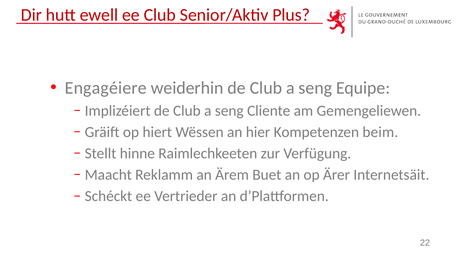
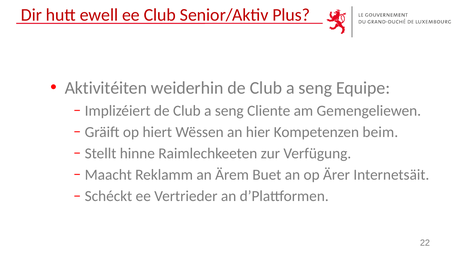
Engagéiere: Engagéiere -> Aktivitéiten
